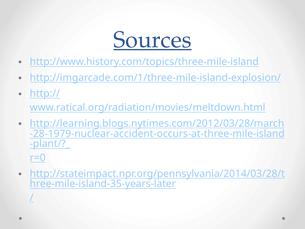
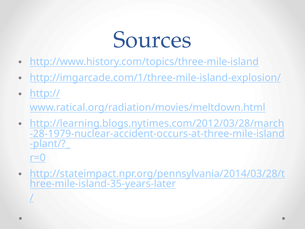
Sources underline: present -> none
